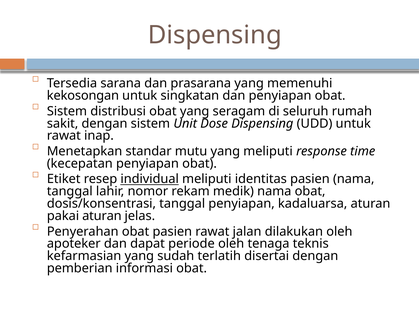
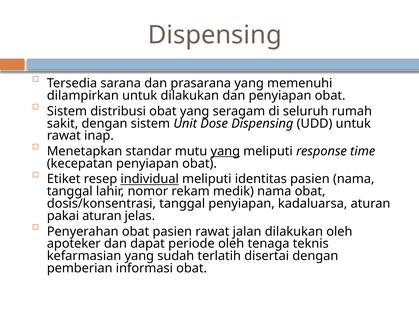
kekosongan: kekosongan -> dilampirkan
untuk singkatan: singkatan -> dilakukan
yang at (225, 151) underline: none -> present
